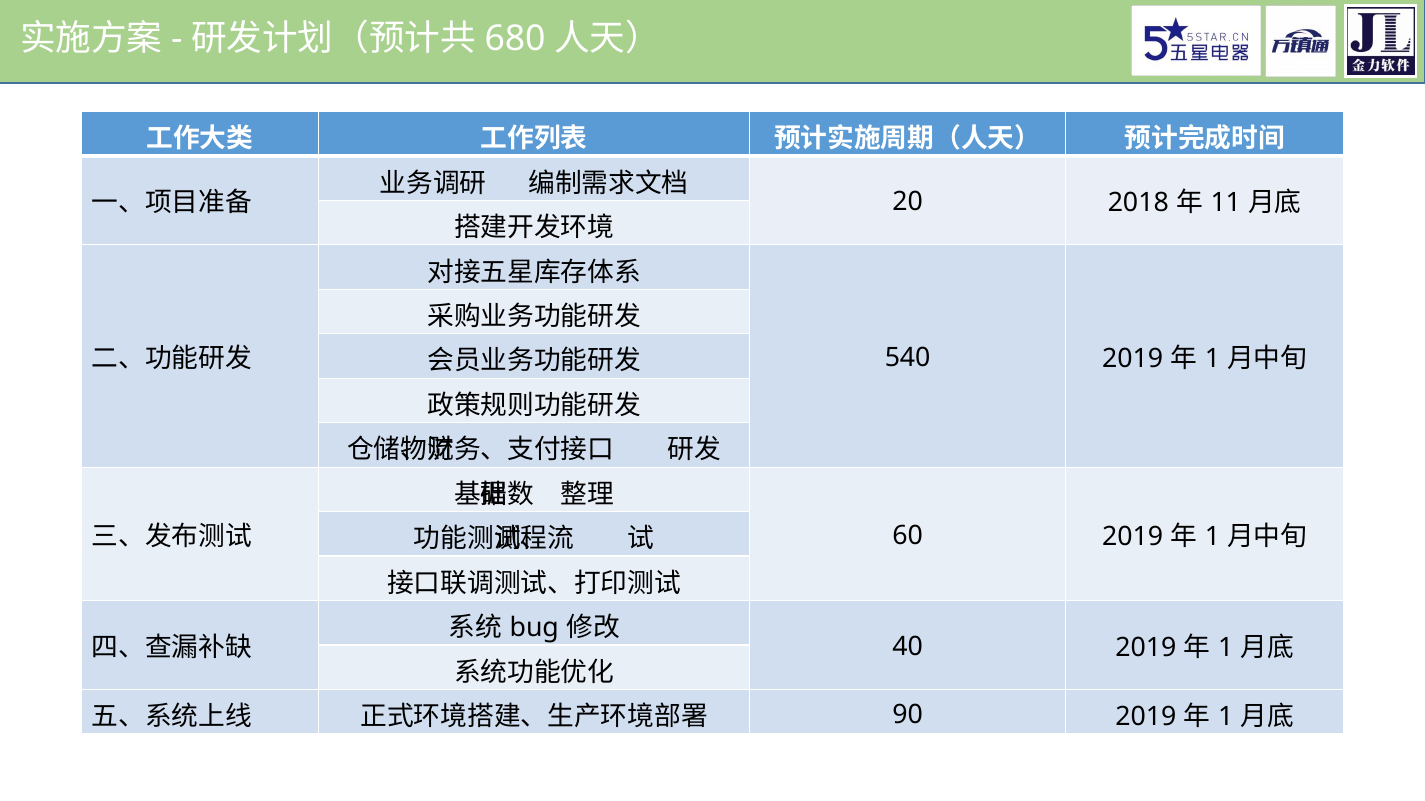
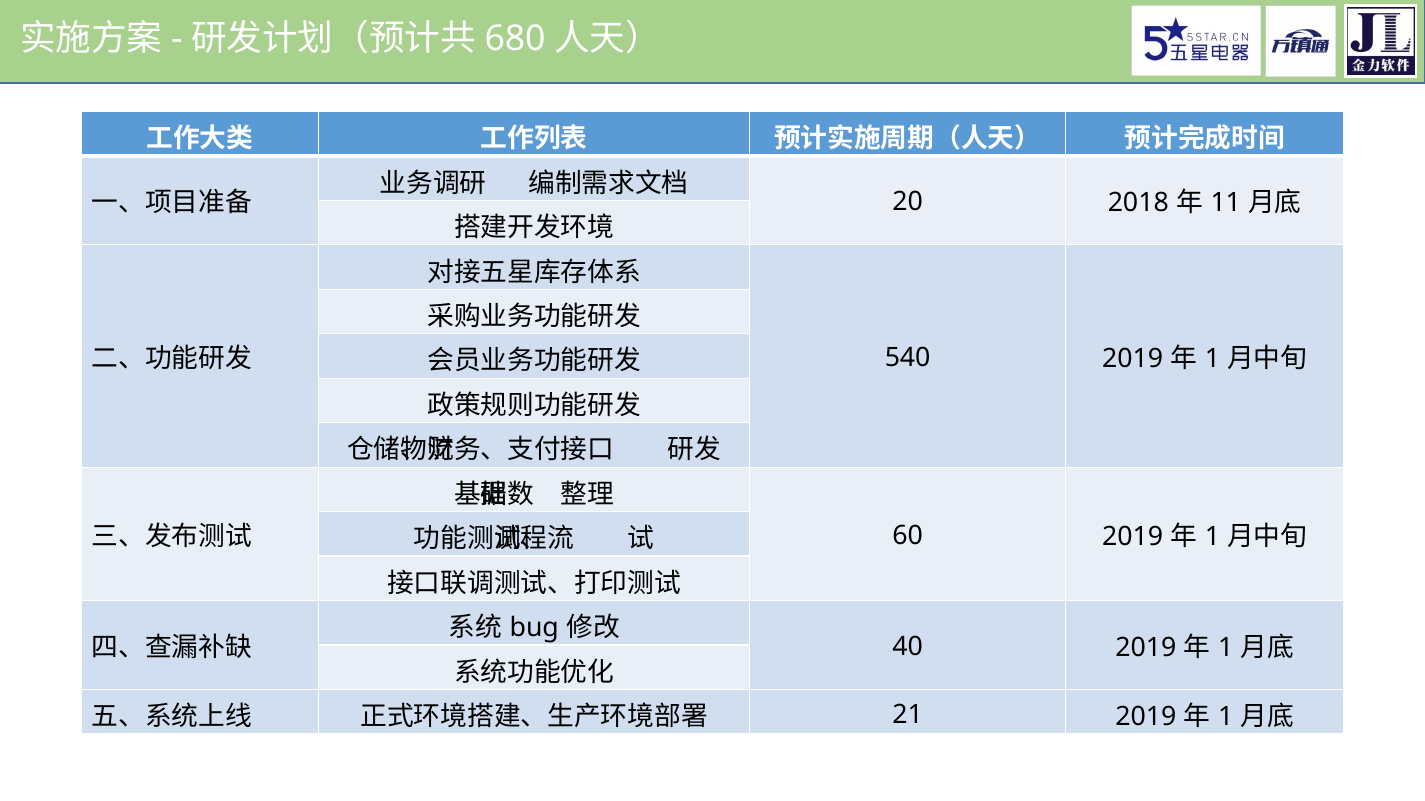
90: 90 -> 21
